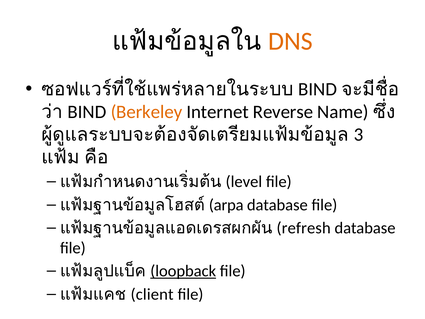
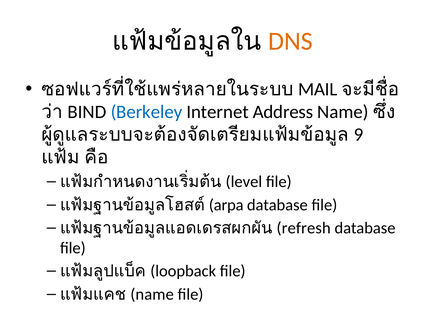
BIND at (318, 89): BIND -> MAIL
Berkeley colour: orange -> blue
Reverse: Reverse -> Address
3: 3 -> 9
loopback underline: present -> none
client at (152, 294): client -> name
